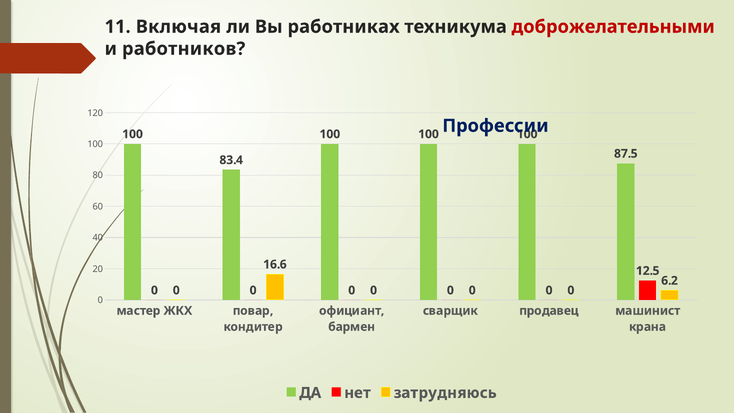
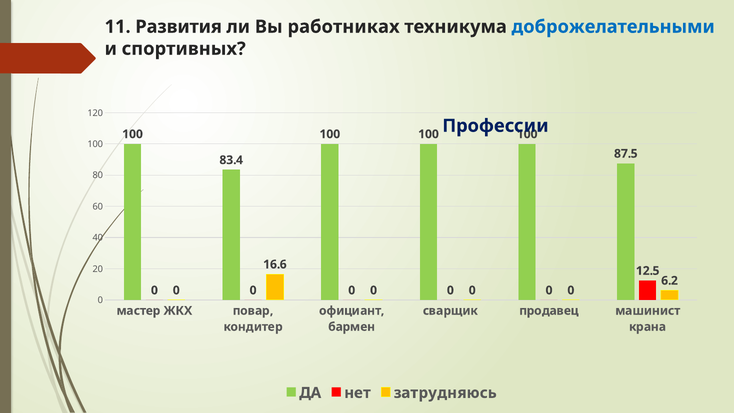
Включая: Включая -> Развития
доброжелательными colour: red -> blue
работников: работников -> спортивных
